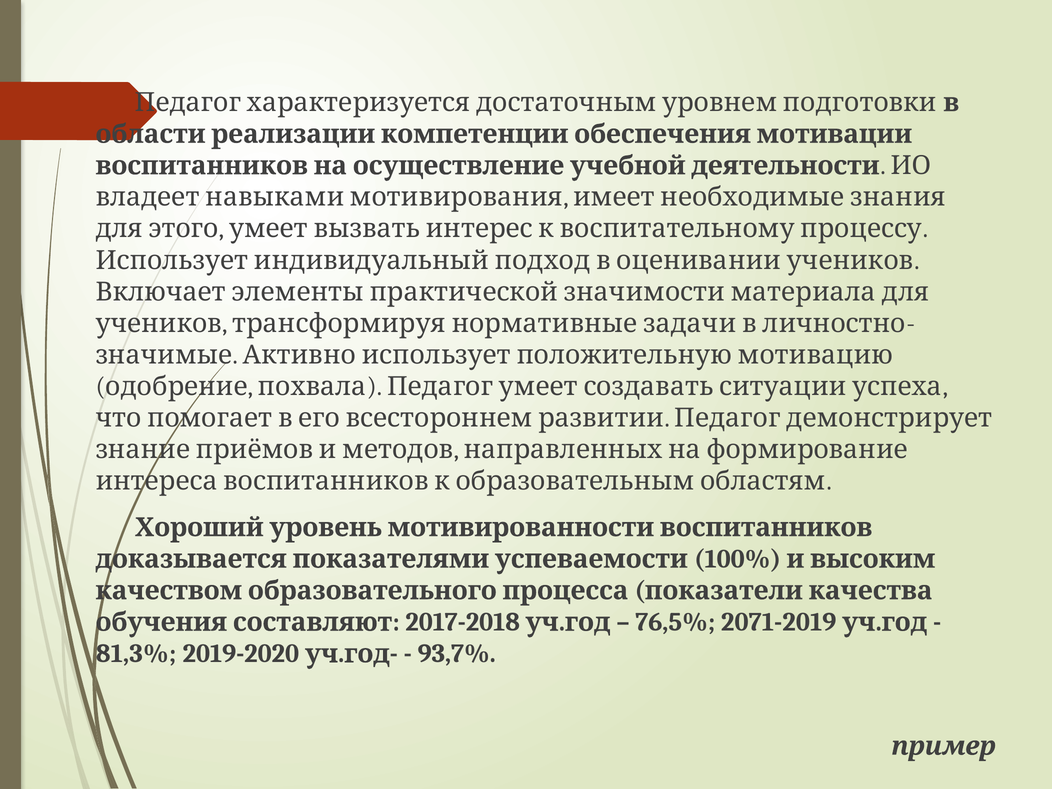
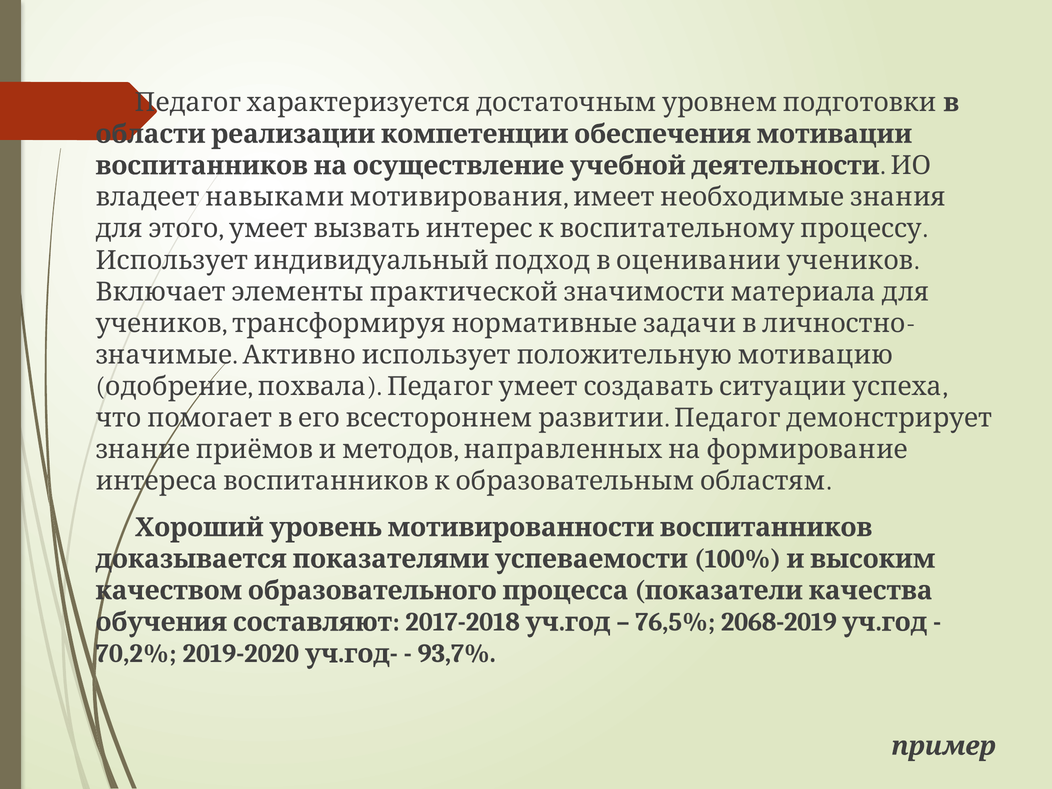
2071-2019: 2071-2019 -> 2068-2019
81,3%: 81,3% -> 70,2%
